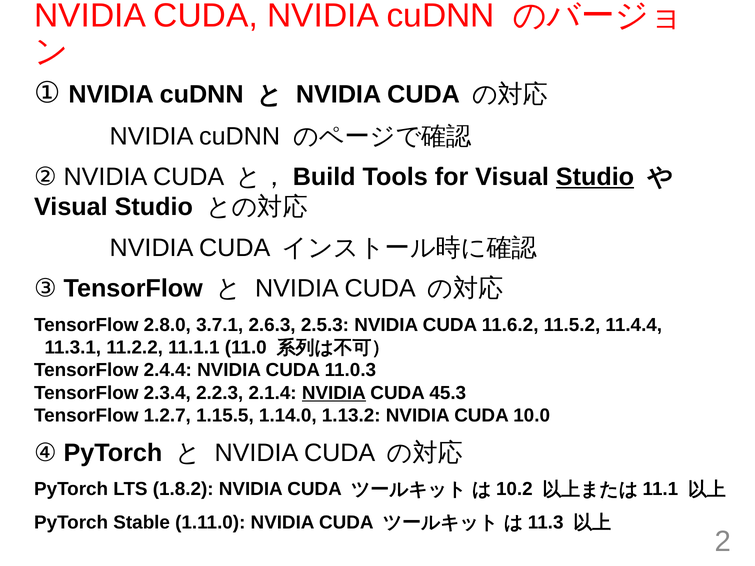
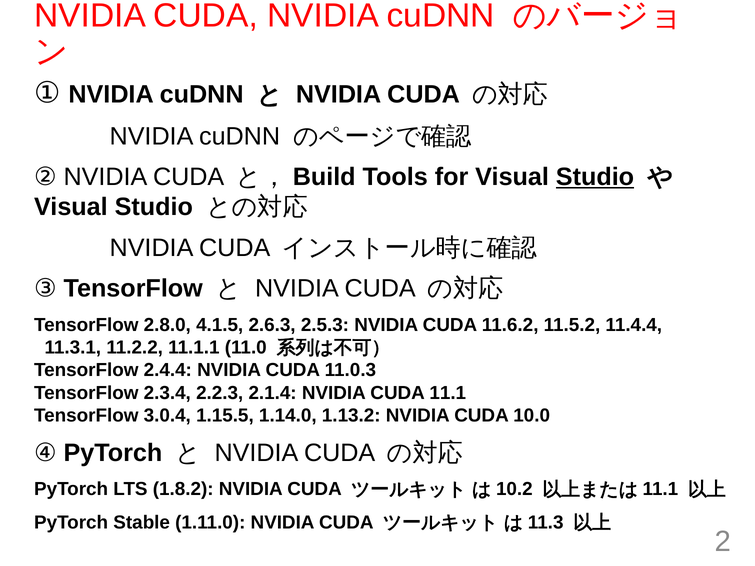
3.7.1: 3.7.1 -> 4.1.5
NVIDIA at (334, 393) underline: present -> none
45.3: 45.3 -> 11.1
1.2.7: 1.2.7 -> 3.0.4
